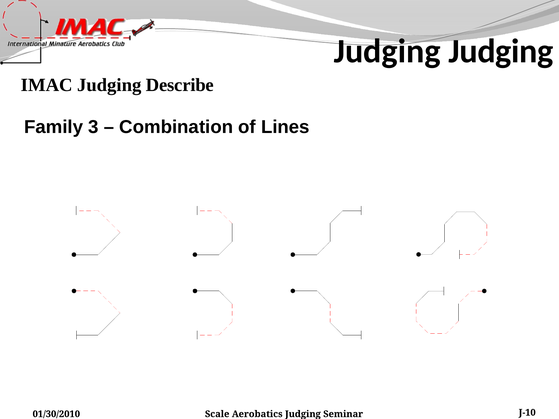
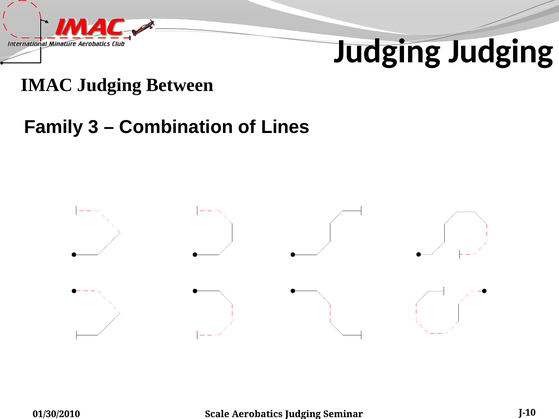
Describe: Describe -> Between
